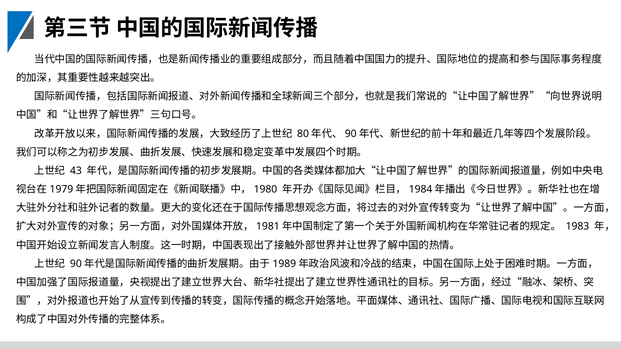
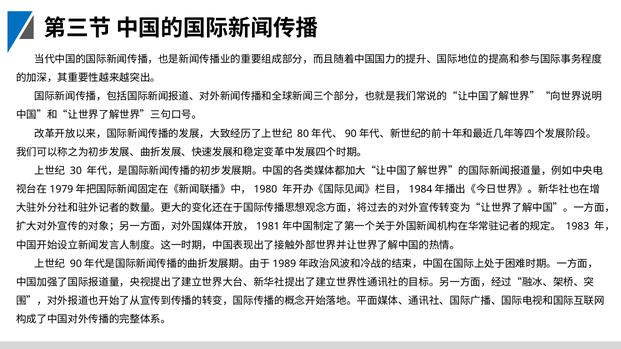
43: 43 -> 30
